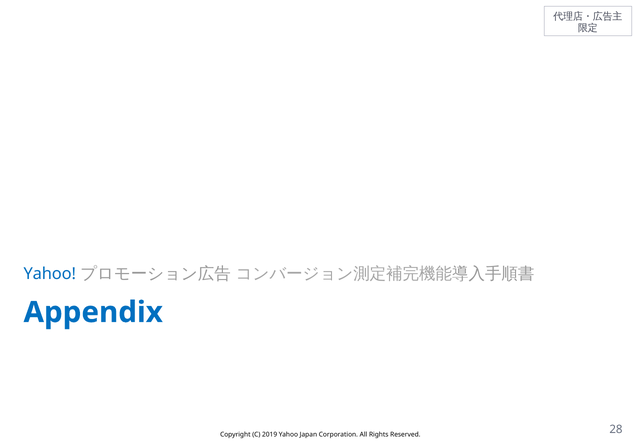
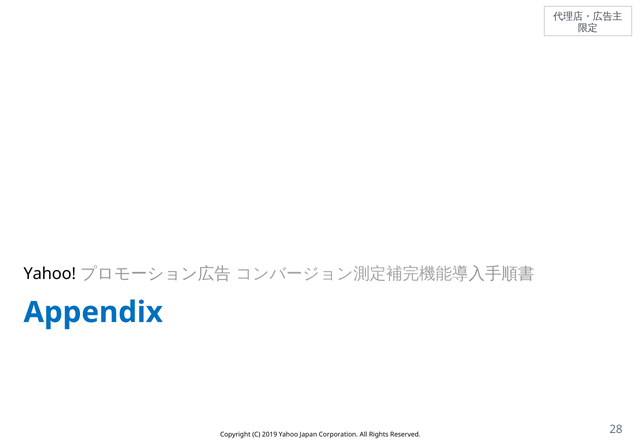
Yahoo at (50, 274) colour: blue -> black
